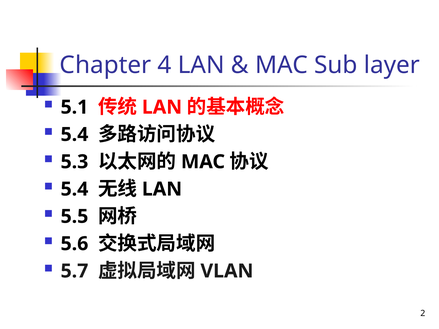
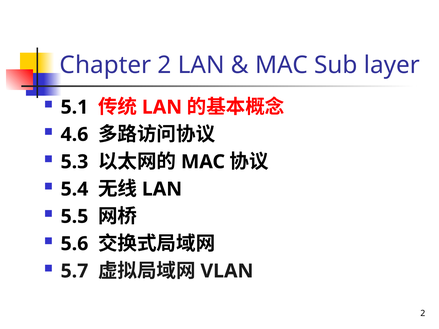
Chapter 4: 4 -> 2
5.4 at (74, 135): 5.4 -> 4.6
